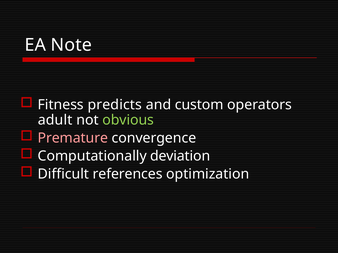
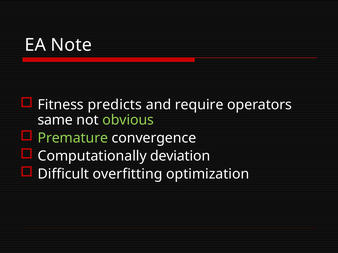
custom: custom -> require
adult: adult -> same
Premature colour: pink -> light green
references: references -> overfitting
